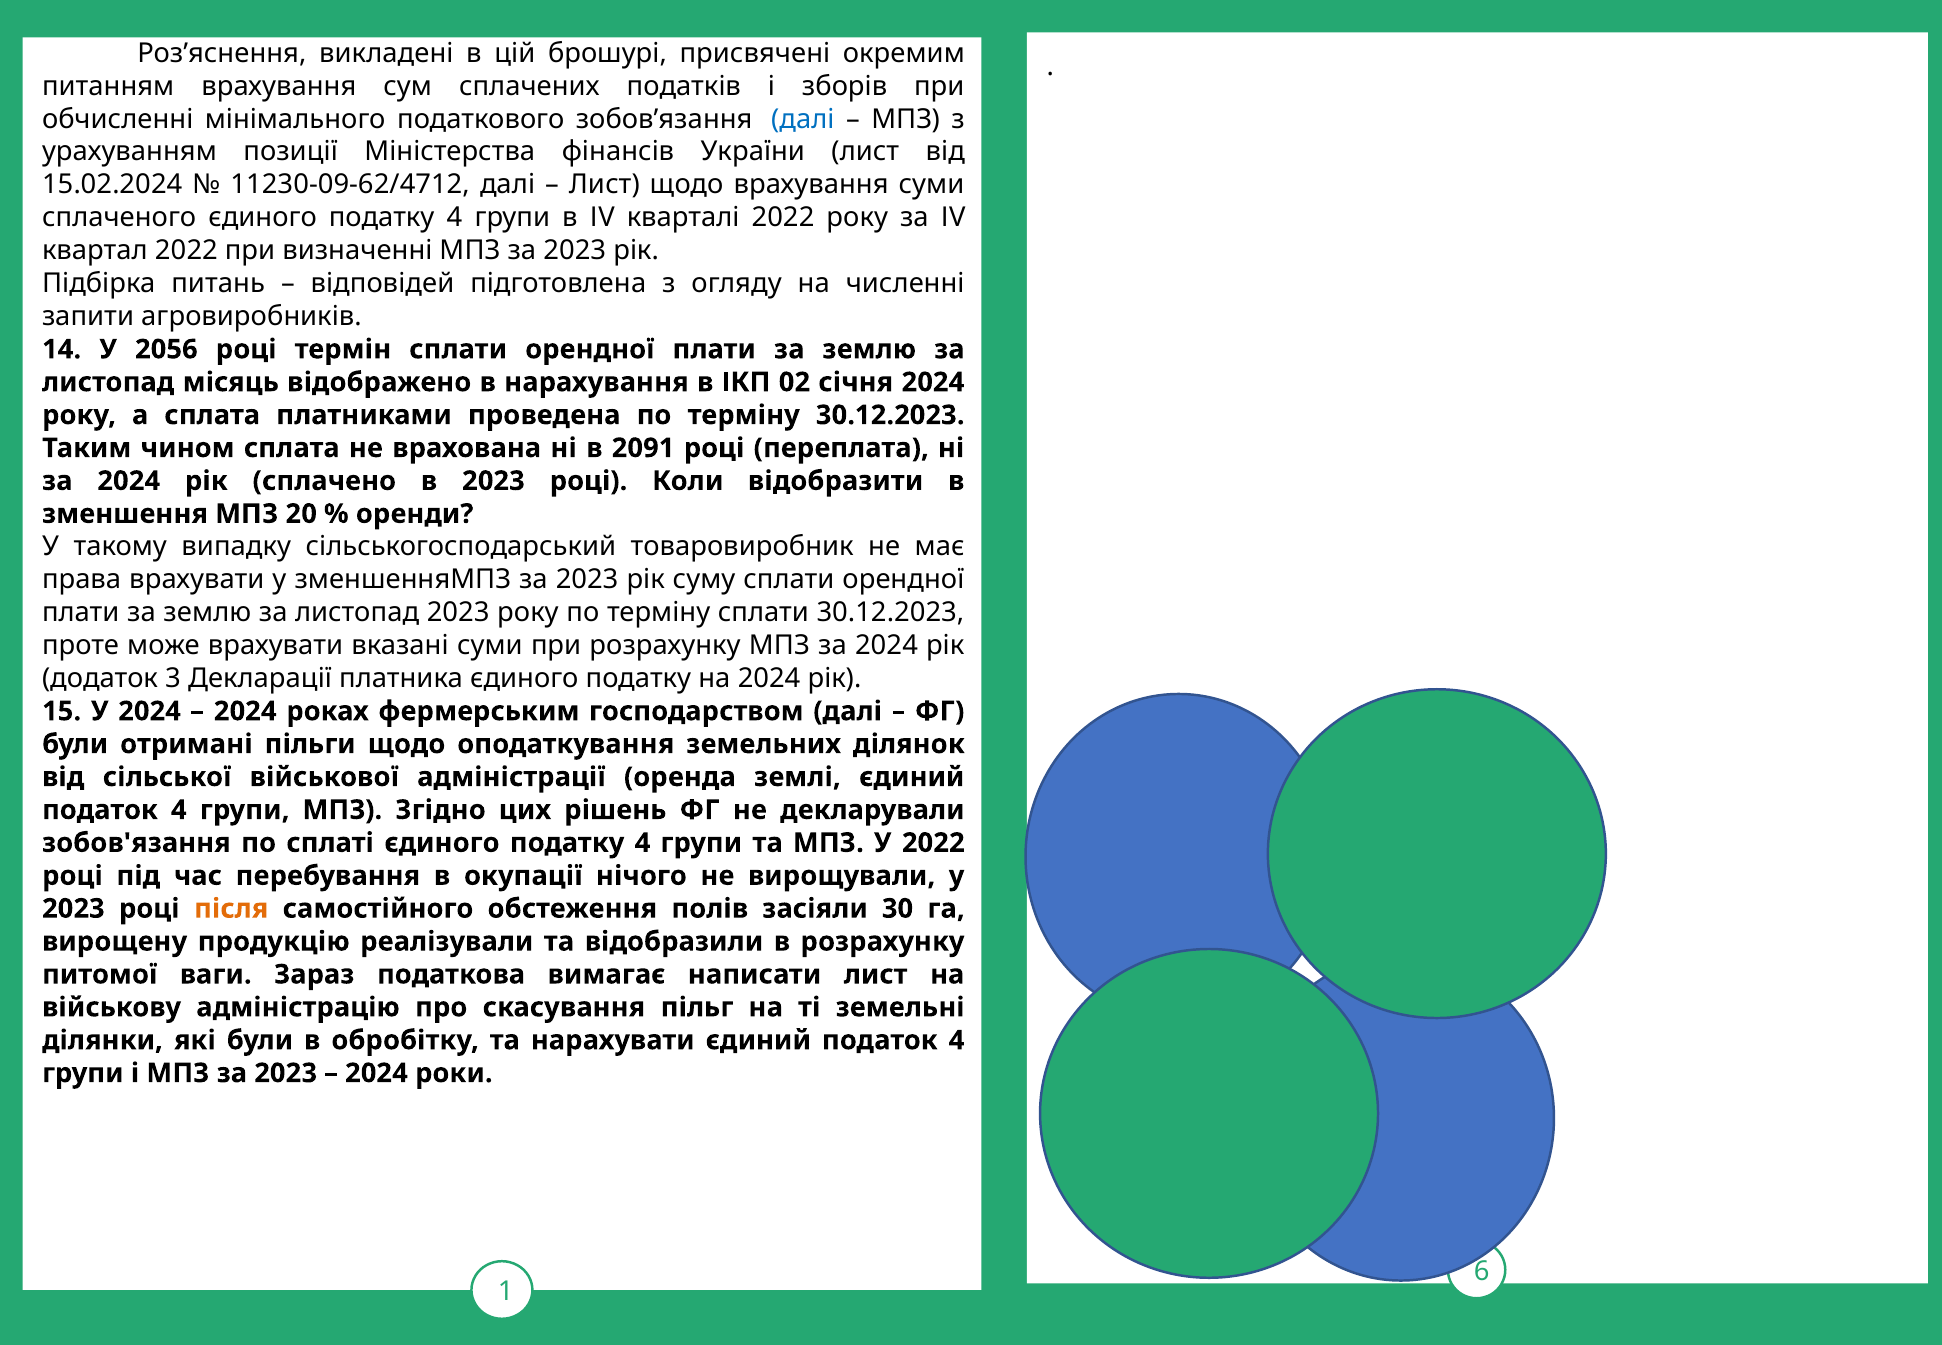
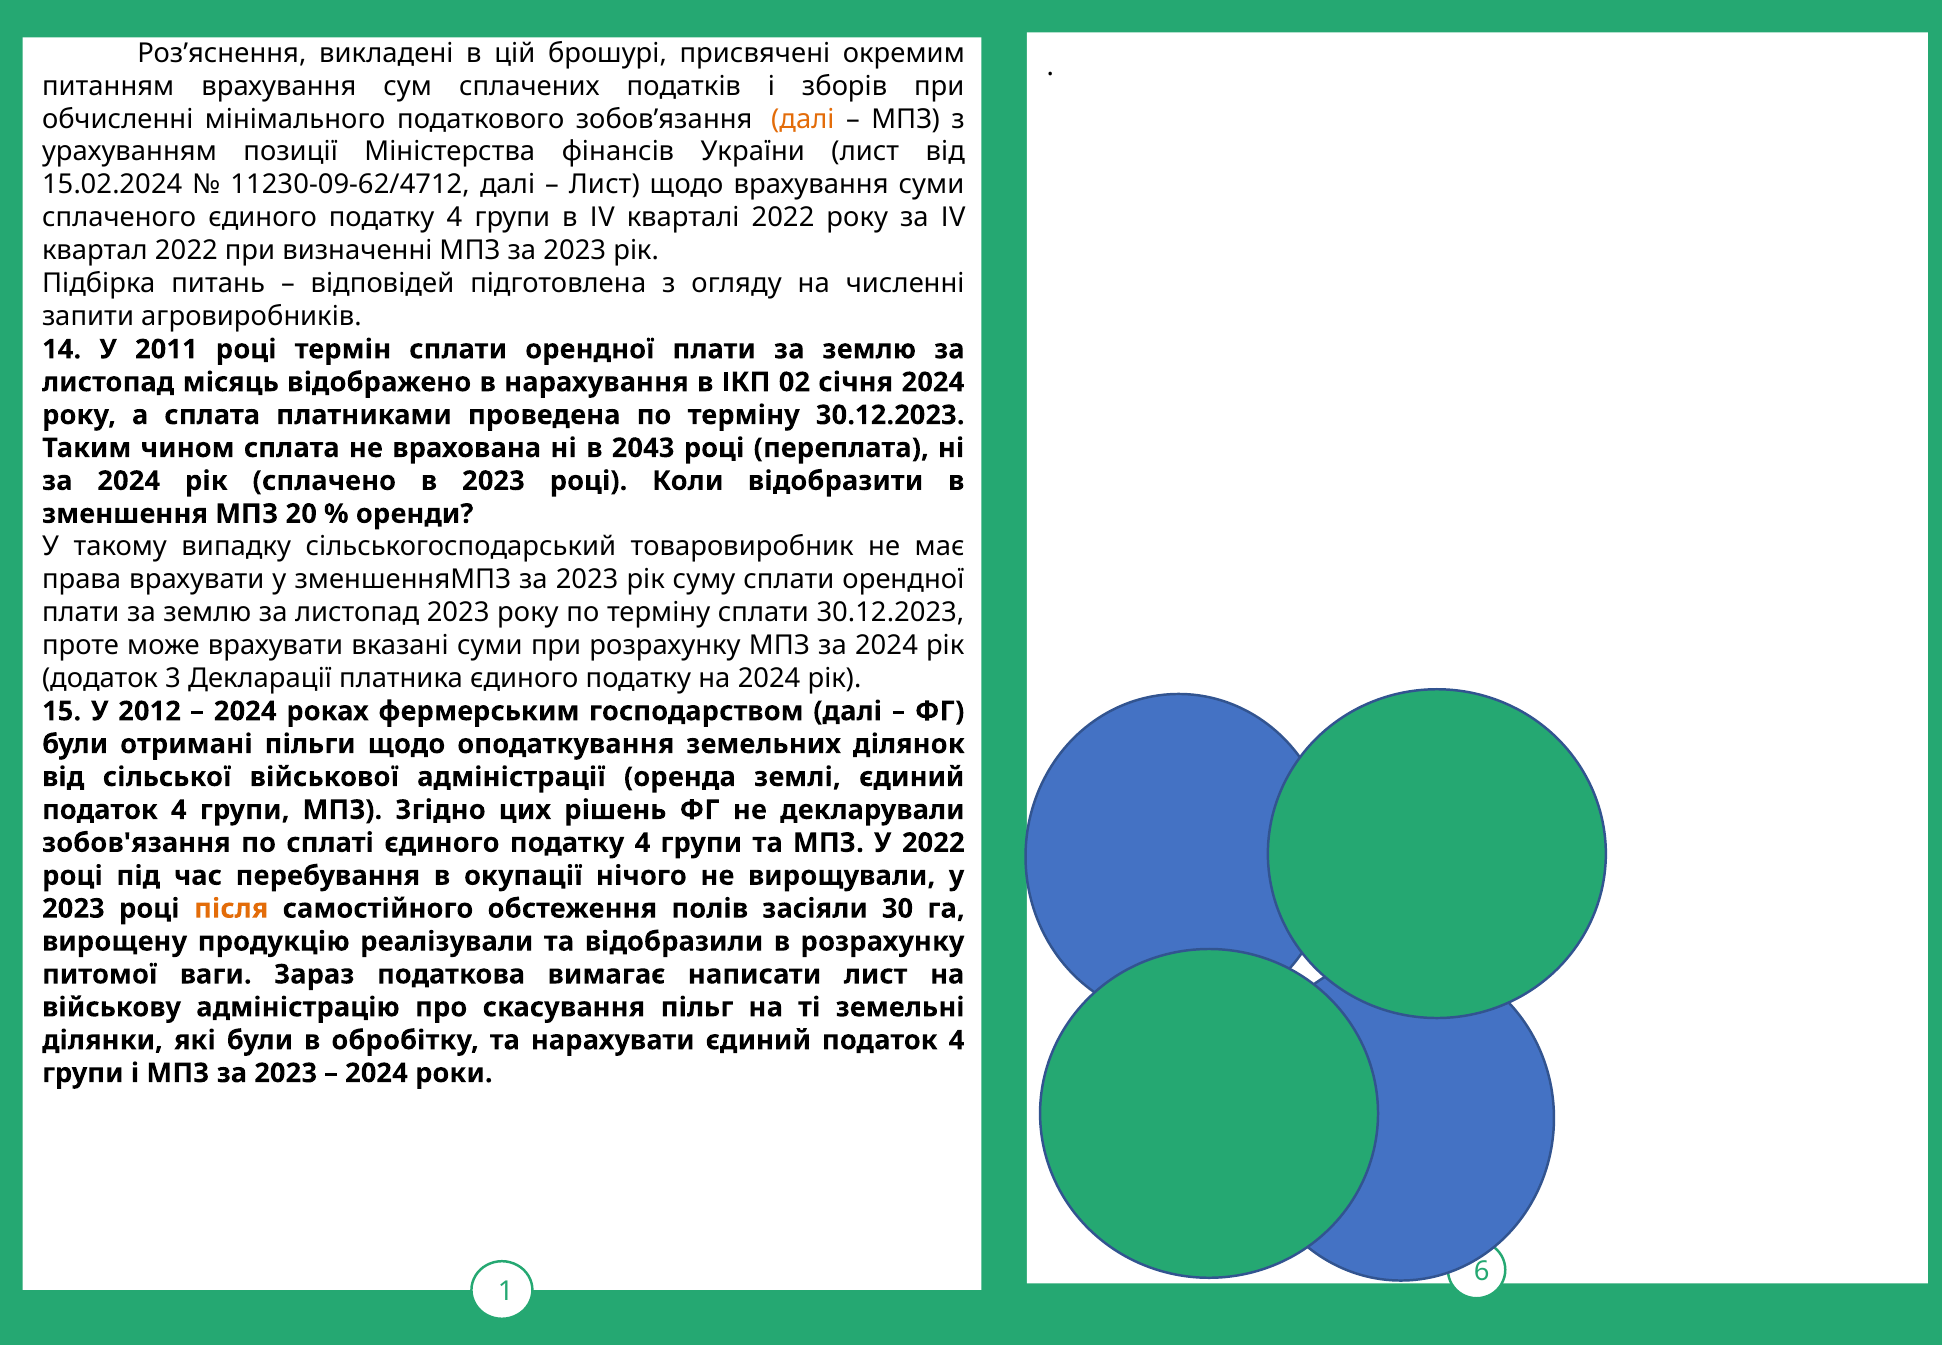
далі at (803, 119) colour: blue -> orange
2056: 2056 -> 2011
2091: 2091 -> 2043
У 2024: 2024 -> 2012
